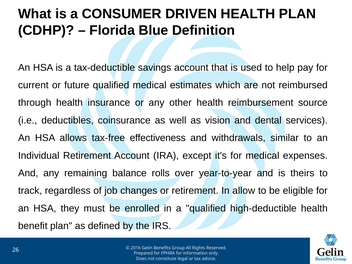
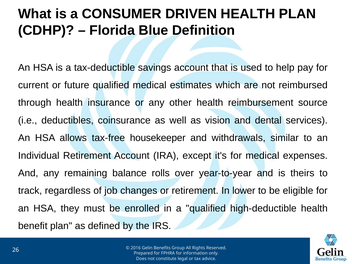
effectiveness: effectiveness -> housekeeper
allow: allow -> lower
